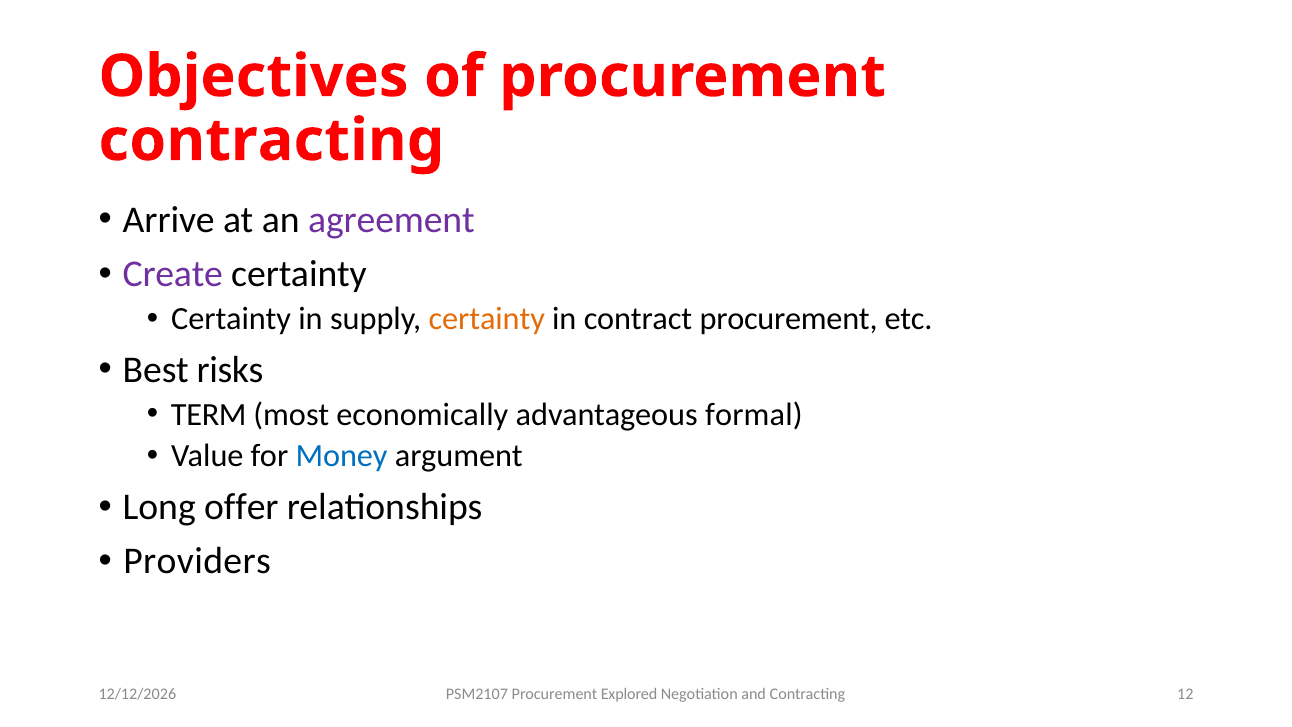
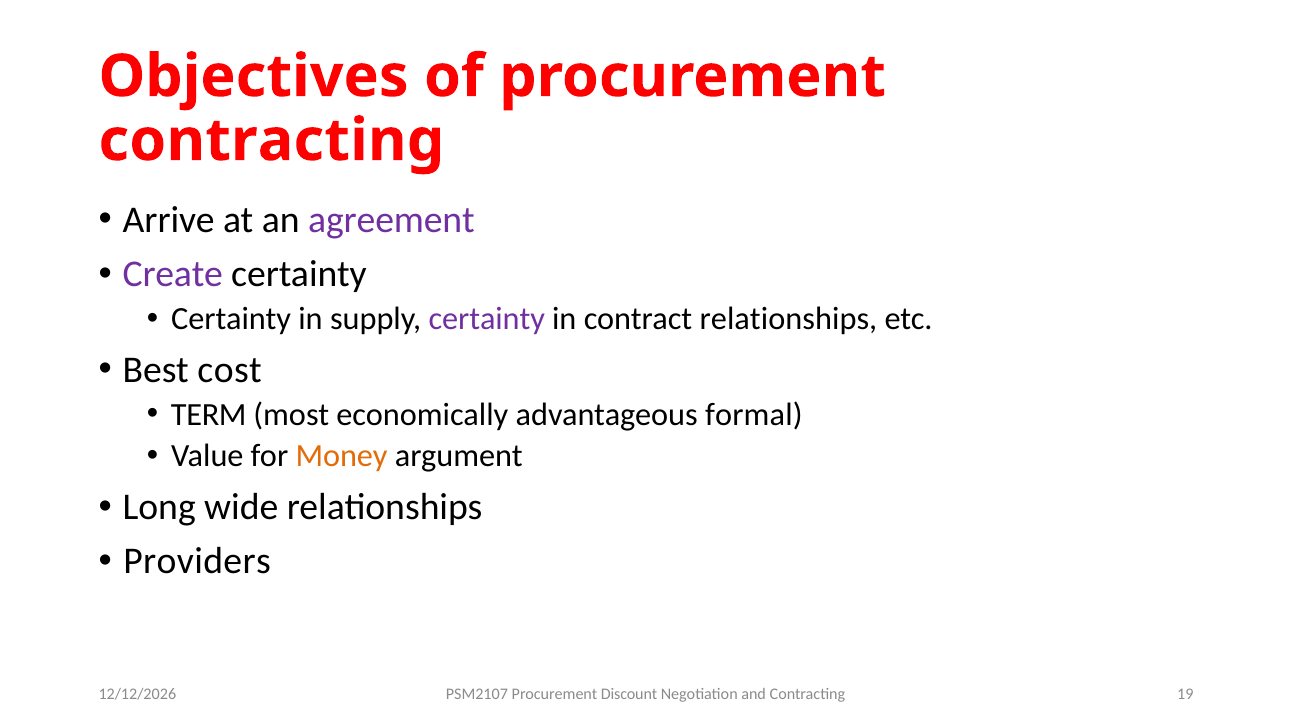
certainty at (487, 319) colour: orange -> purple
contract procurement: procurement -> relationships
risks: risks -> cost
Money colour: blue -> orange
offer: offer -> wide
Explored: Explored -> Discount
12: 12 -> 19
